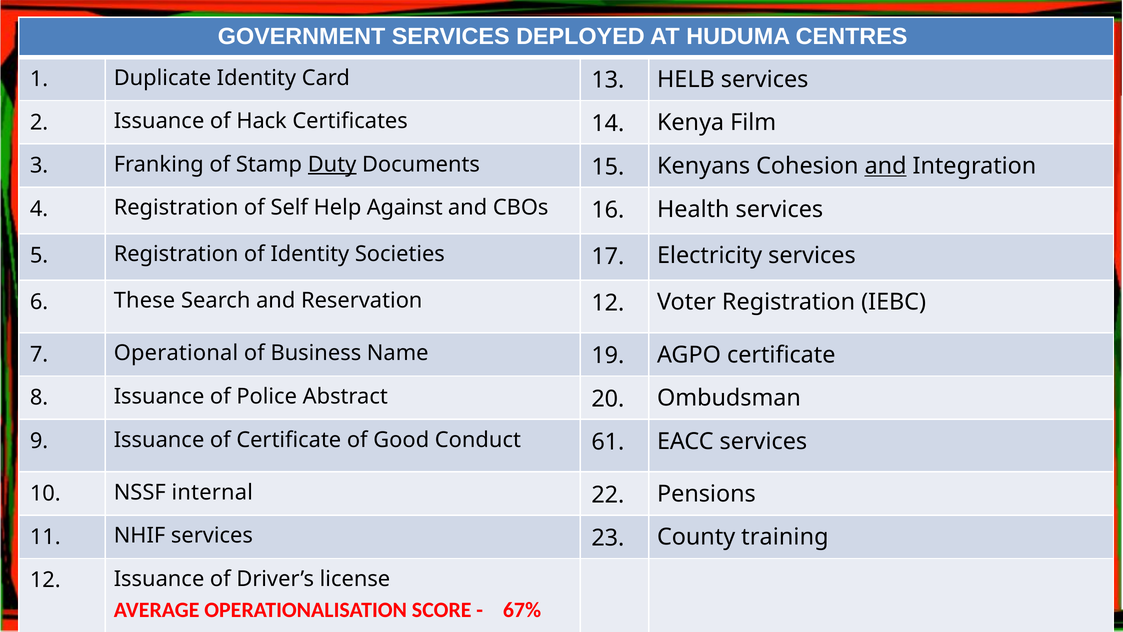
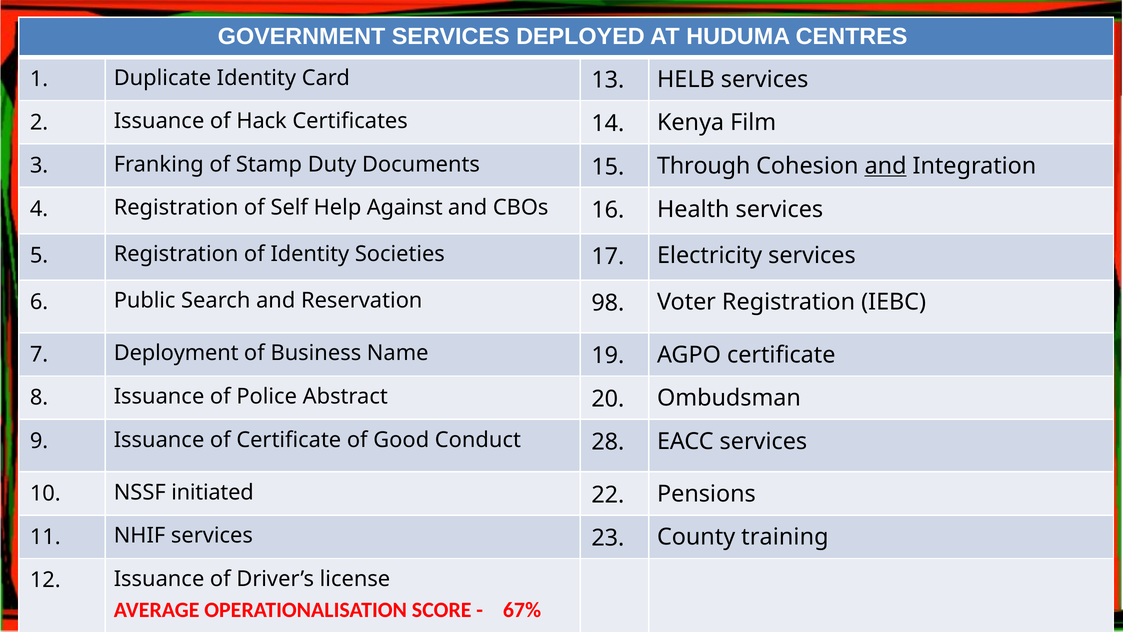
Duty underline: present -> none
Kenyans: Kenyans -> Through
6 These: These -> Public
Reservation 12: 12 -> 98
Operational: Operational -> Deployment
61: 61 -> 28
internal: internal -> initiated
